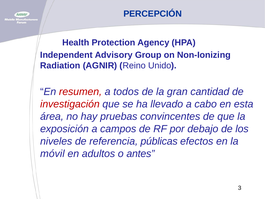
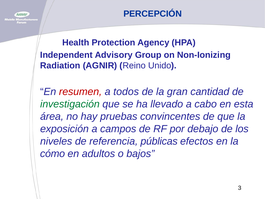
investigación colour: red -> green
móvil: móvil -> cómo
antes: antes -> bajos
